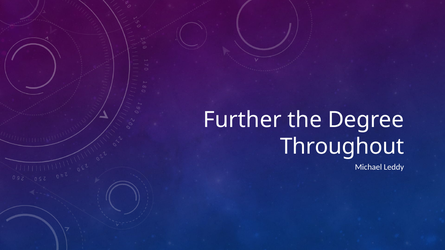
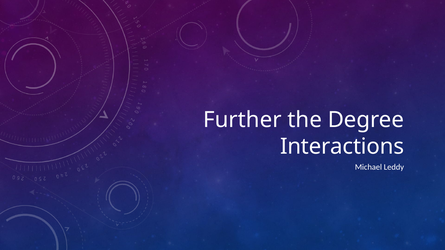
Throughout: Throughout -> Interactions
